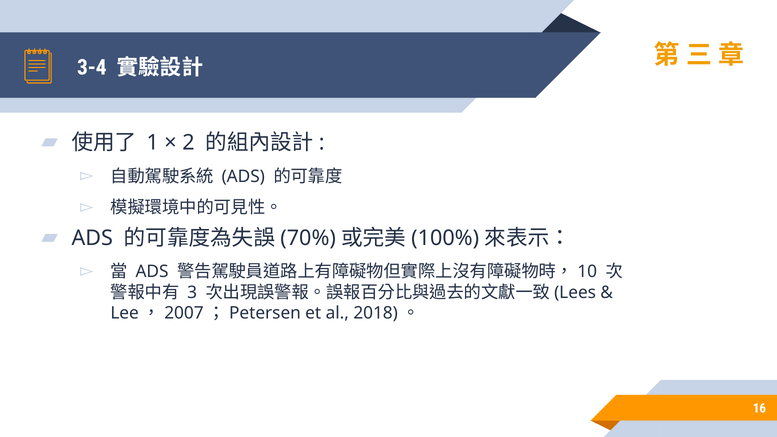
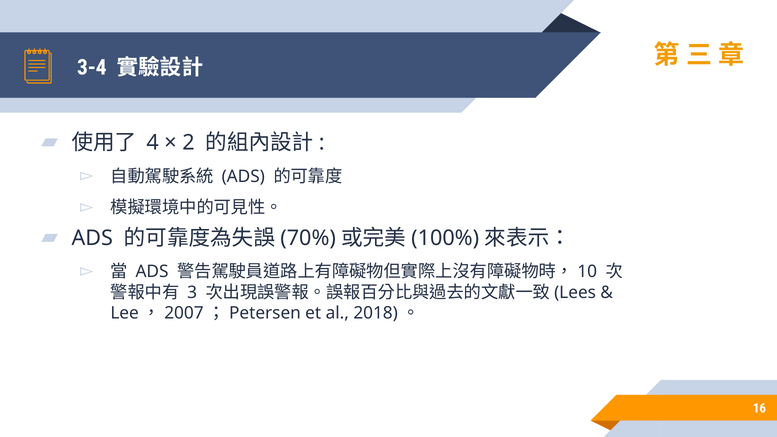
1: 1 -> 4
